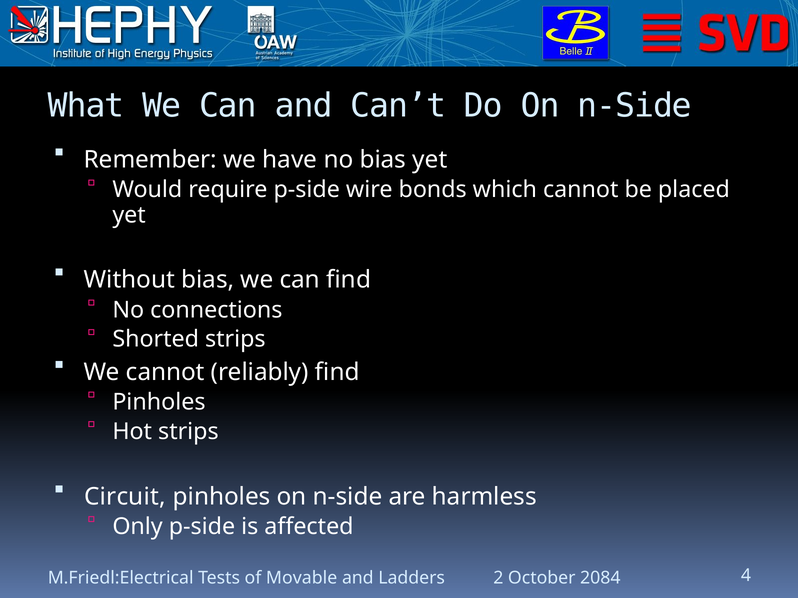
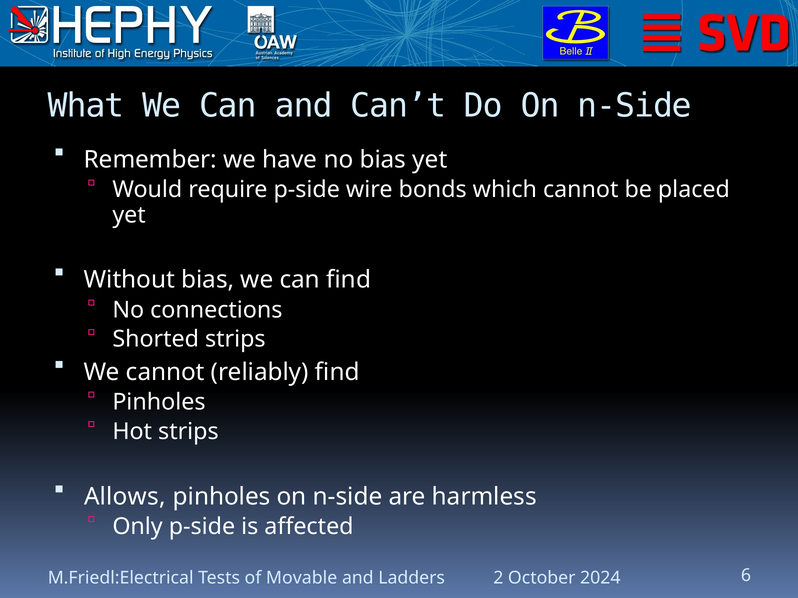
Circuit: Circuit -> Allows
2084: 2084 -> 2024
4: 4 -> 6
